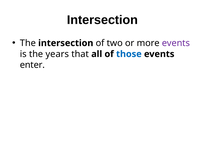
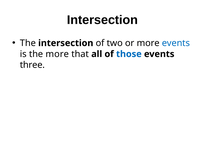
events at (176, 43) colour: purple -> blue
the years: years -> more
enter: enter -> three
